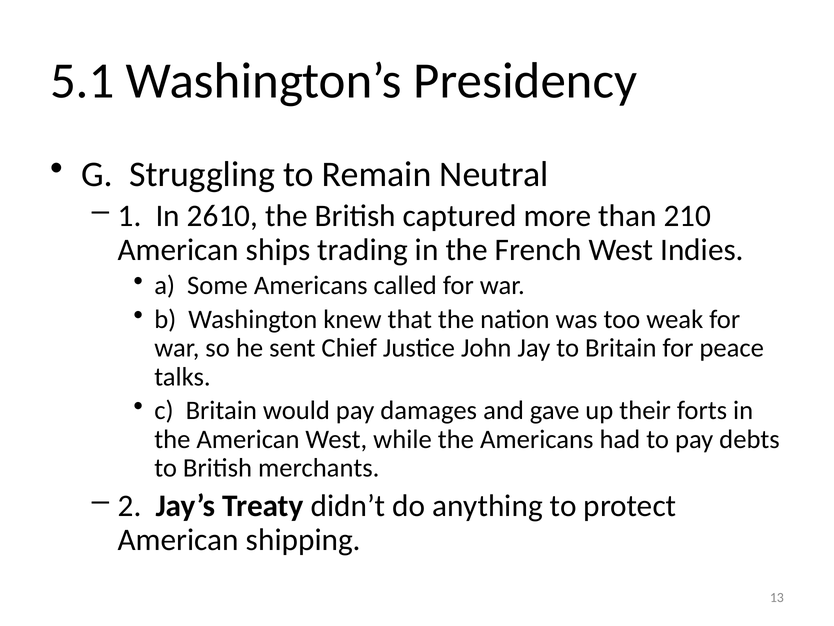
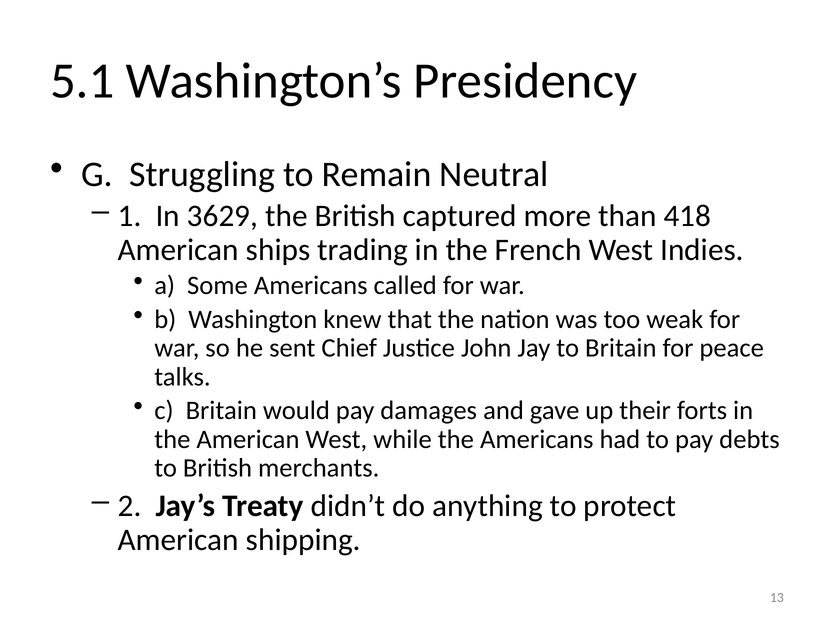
2610: 2610 -> 3629
210: 210 -> 418
